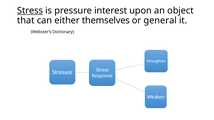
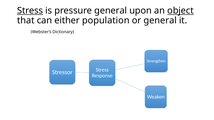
pressure interest: interest -> general
object underline: none -> present
themselves: themselves -> population
